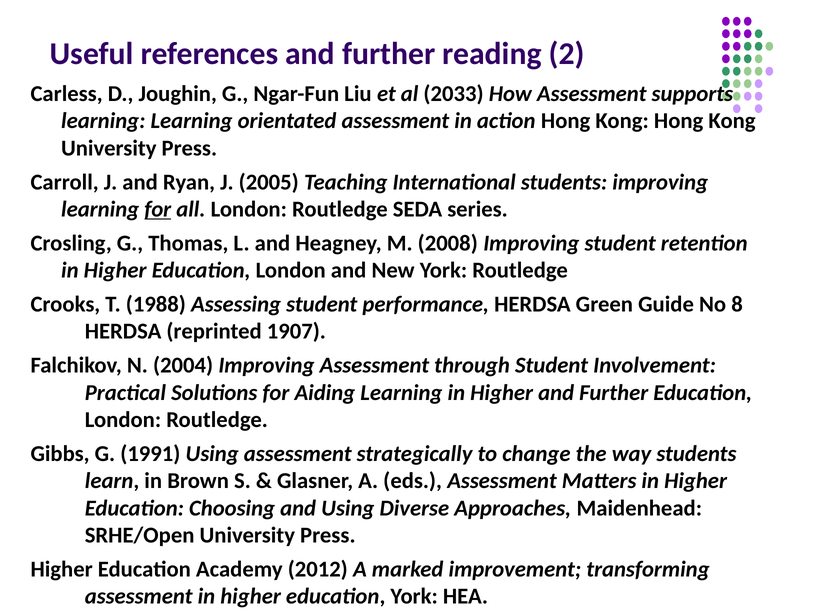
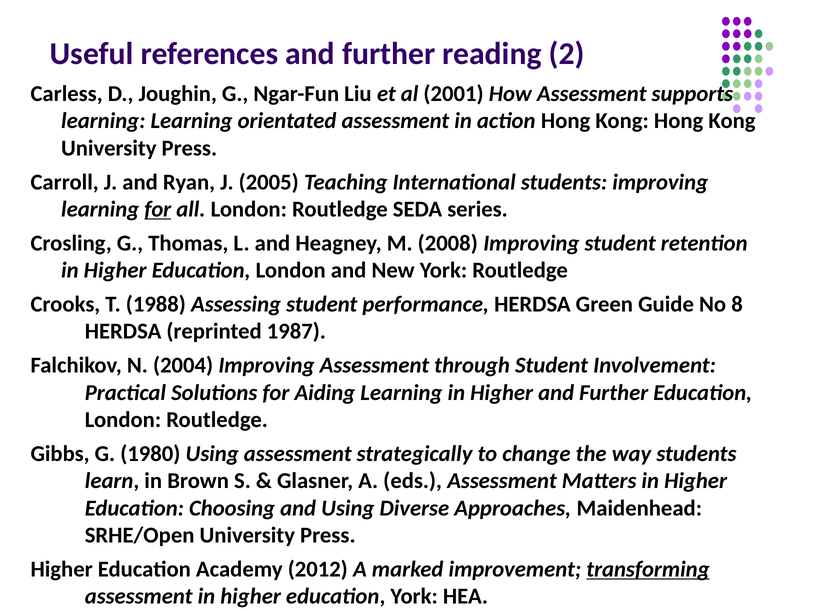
2033: 2033 -> 2001
1907: 1907 -> 1987
1991: 1991 -> 1980
transforming underline: none -> present
